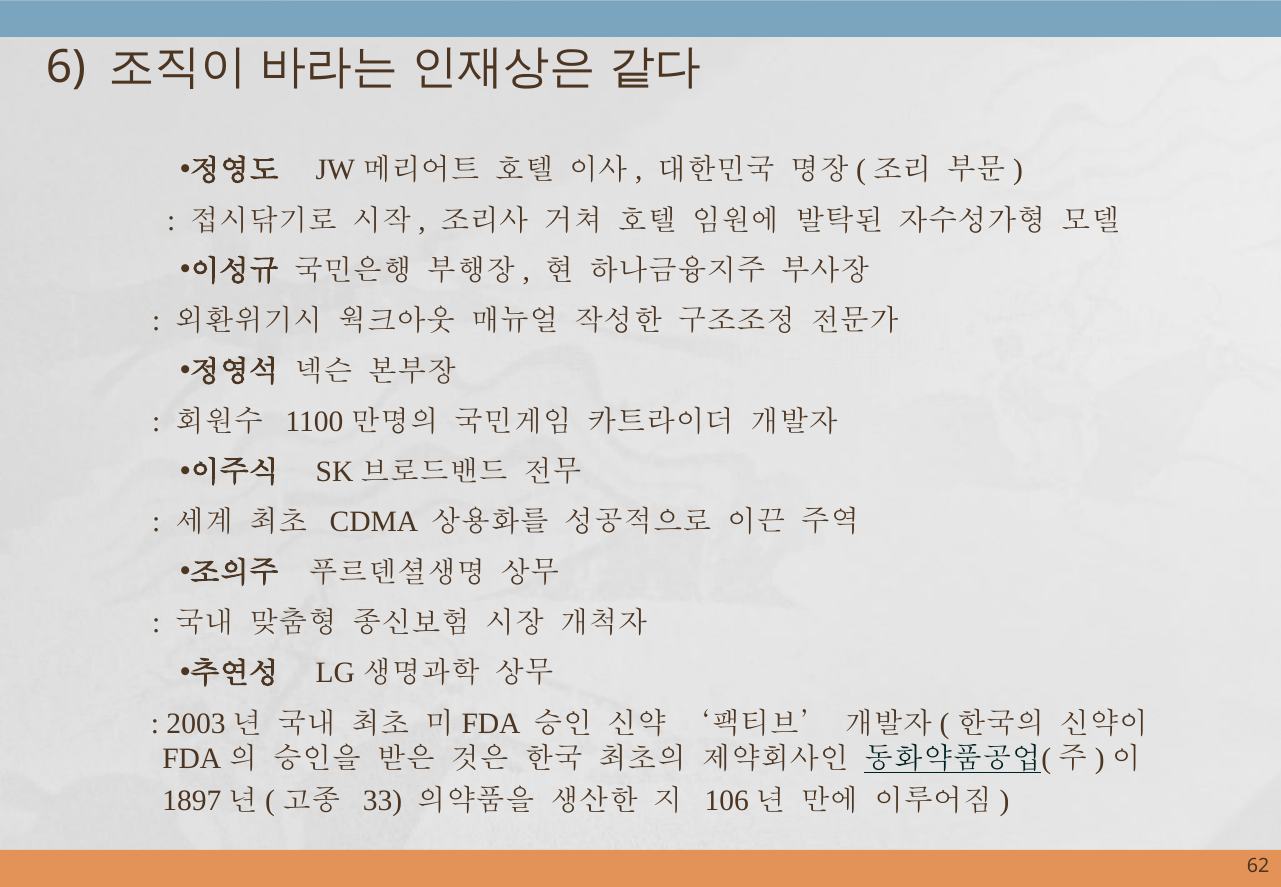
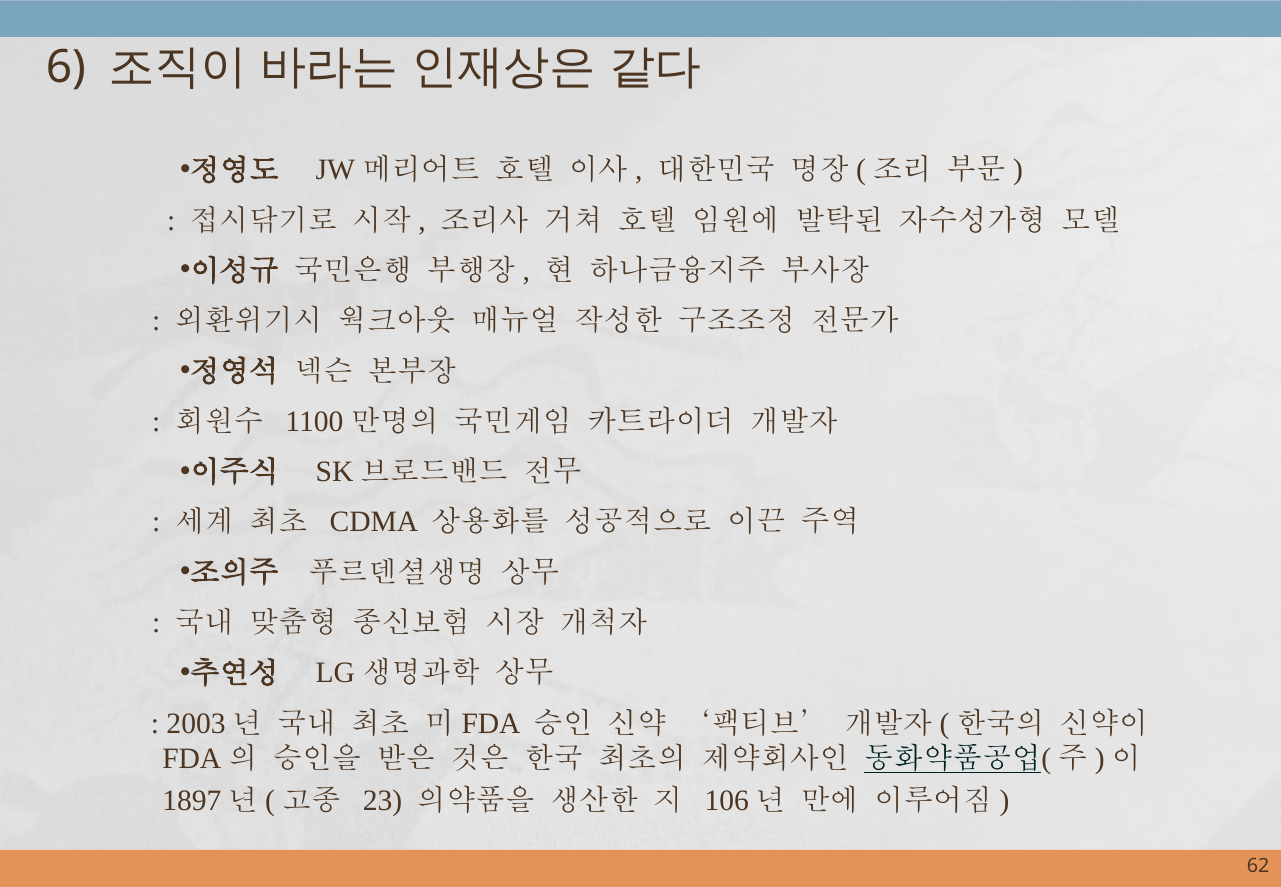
33: 33 -> 23
